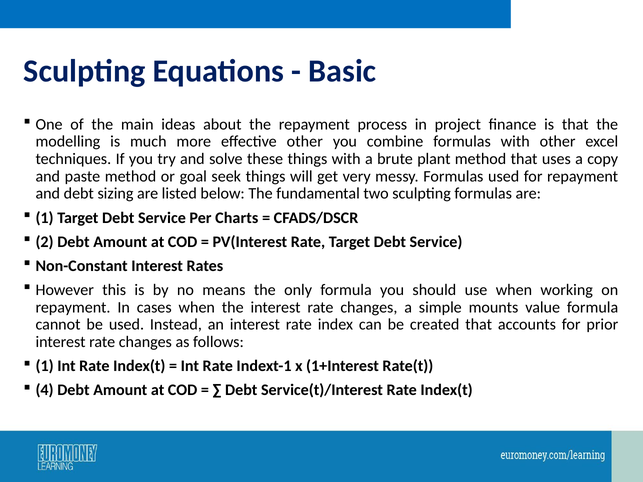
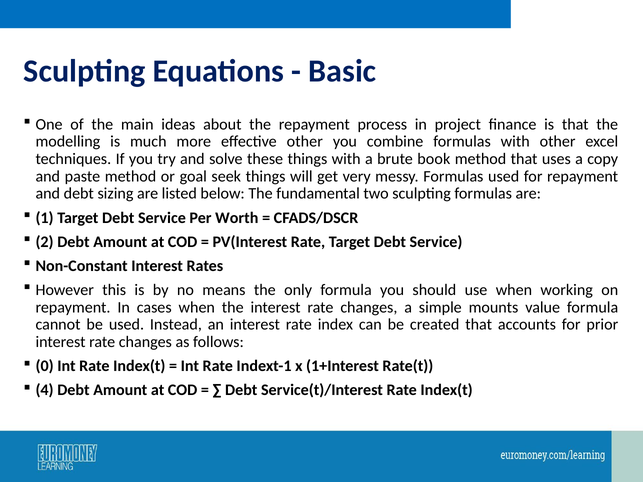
plant: plant -> book
Charts: Charts -> Worth
1 at (45, 366): 1 -> 0
